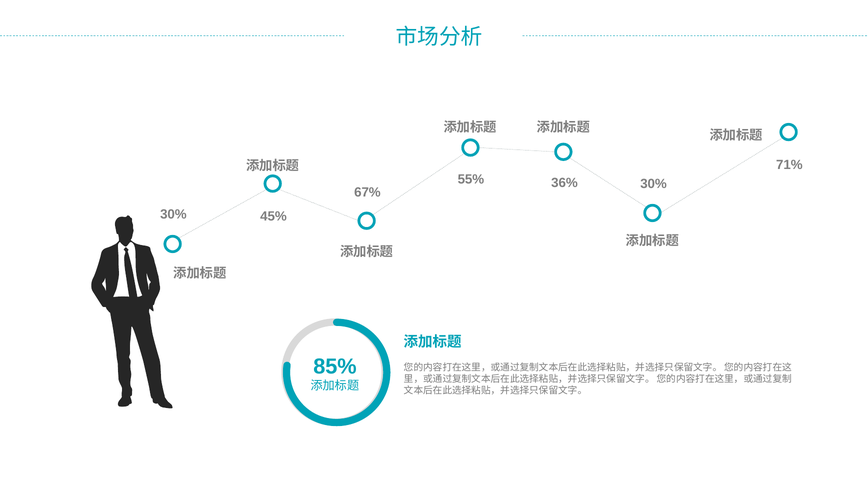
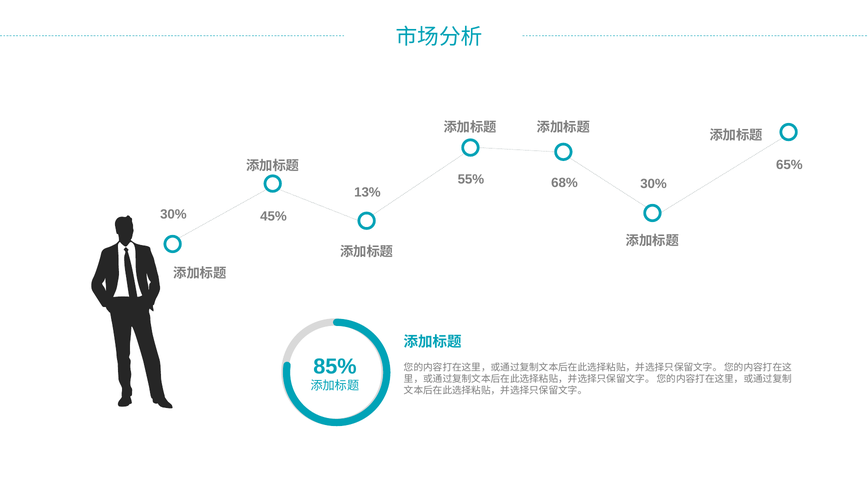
71%: 71% -> 65%
36%: 36% -> 68%
67%: 67% -> 13%
